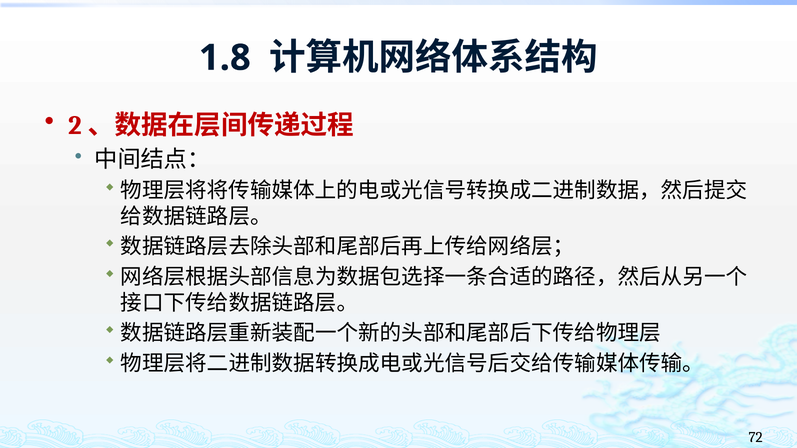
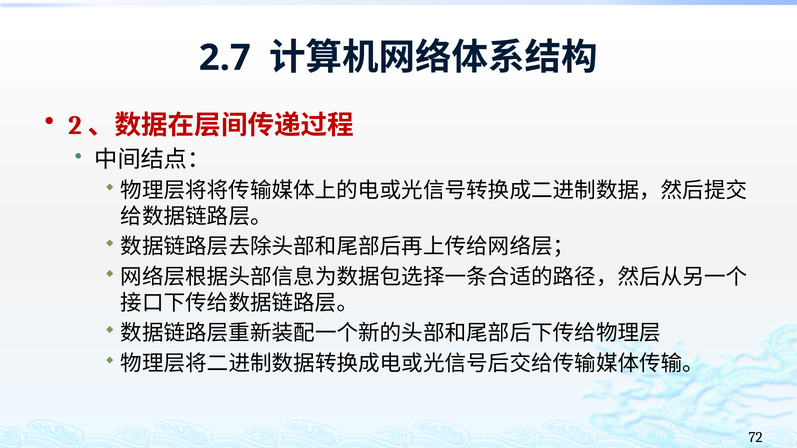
1.8: 1.8 -> 2.7
